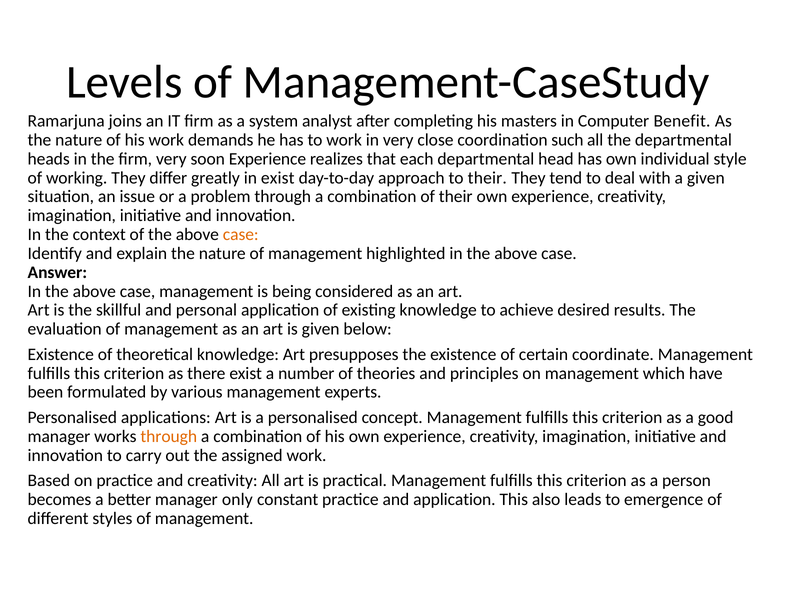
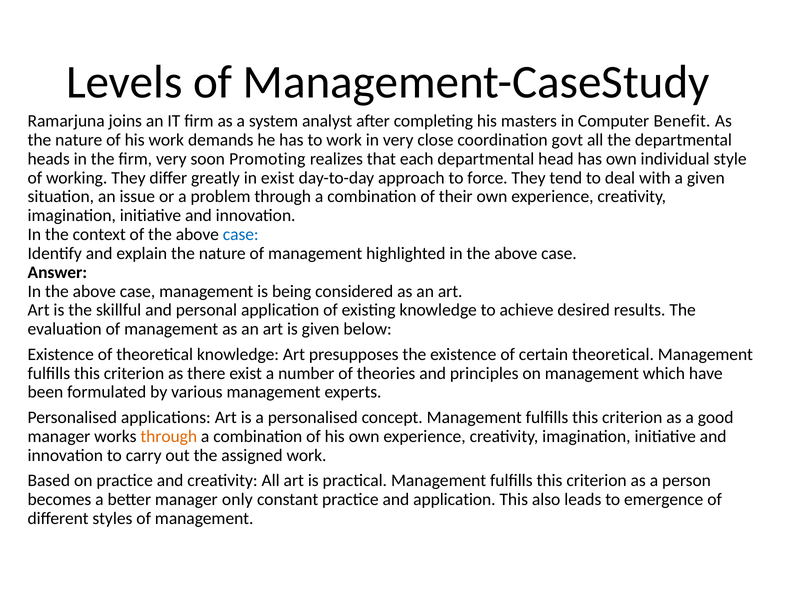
such: such -> govt
soon Experience: Experience -> Promoting
to their: their -> force
case at (241, 234) colour: orange -> blue
certain coordinate: coordinate -> theoretical
